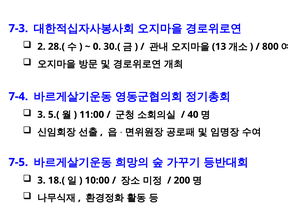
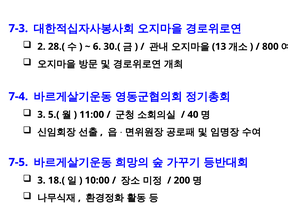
0: 0 -> 6
